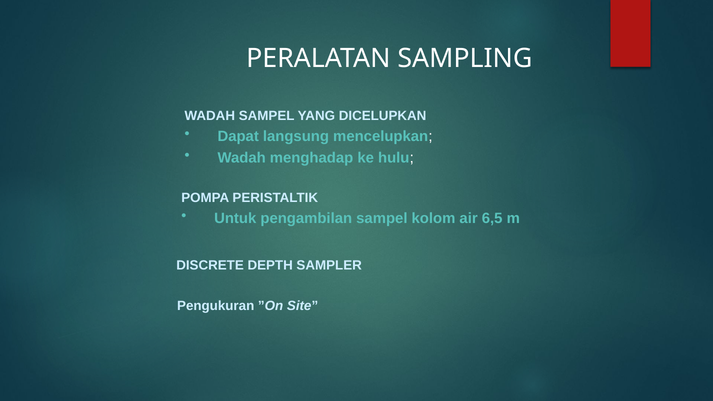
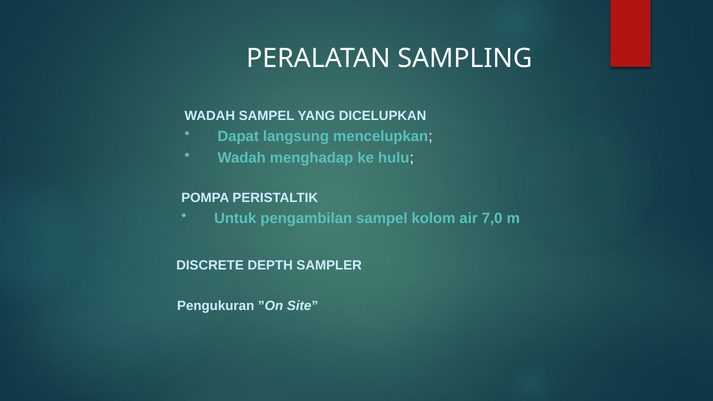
6,5: 6,5 -> 7,0
